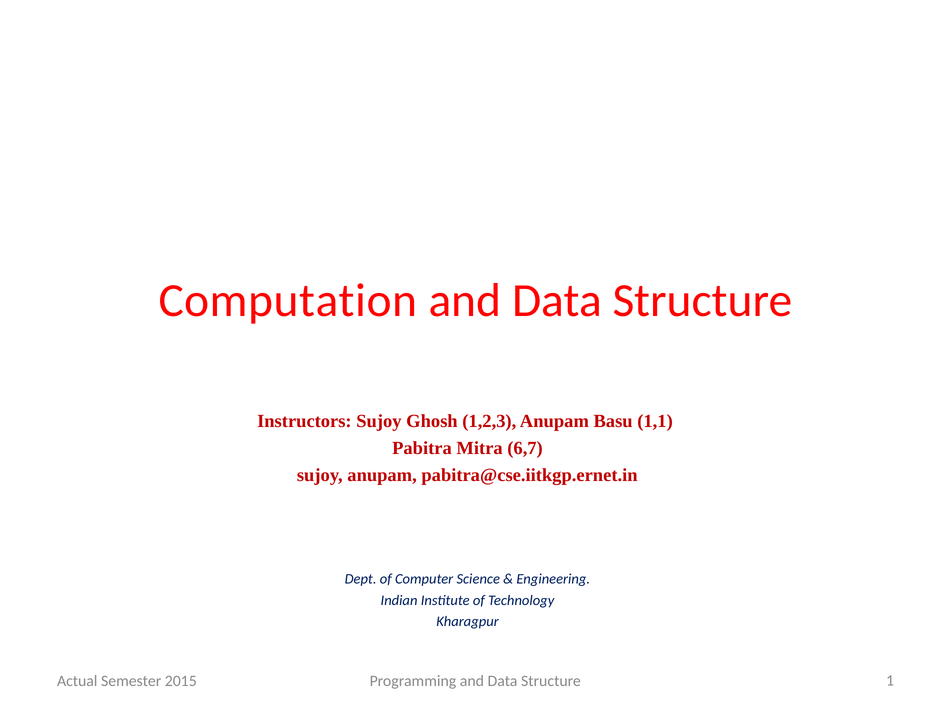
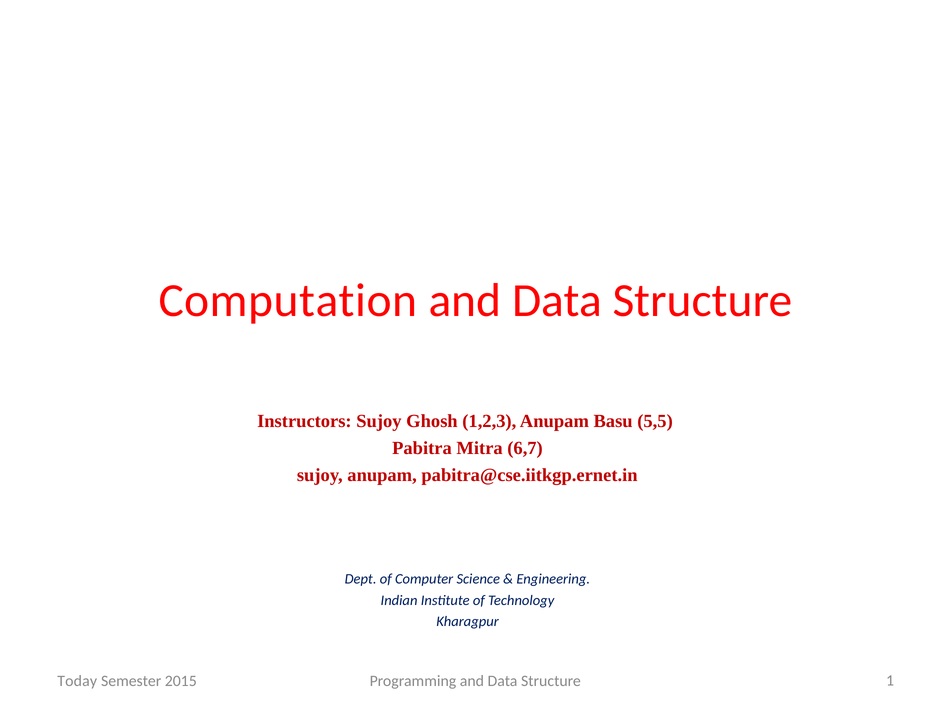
1,1: 1,1 -> 5,5
Actual: Actual -> Today
